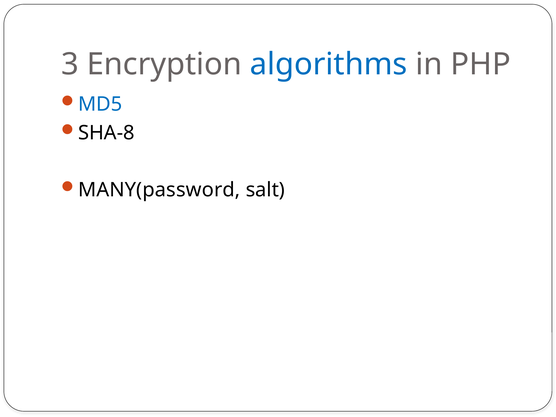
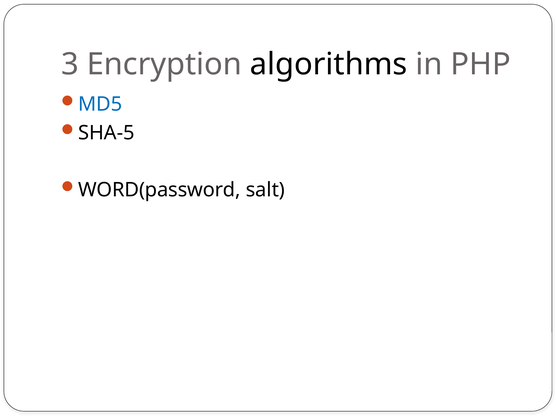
algorithms colour: blue -> black
SHA-8: SHA-8 -> SHA-5
MANY(password: MANY(password -> WORD(password
